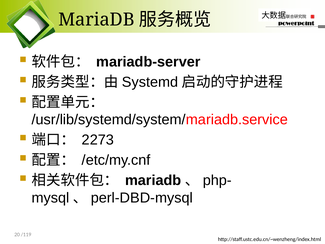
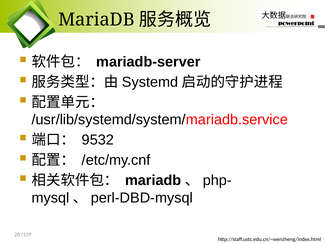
2273: 2273 -> 9532
